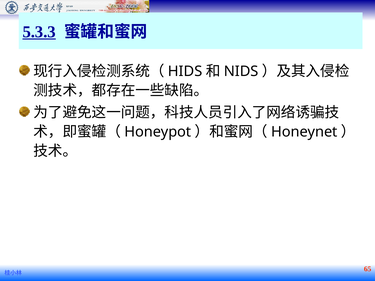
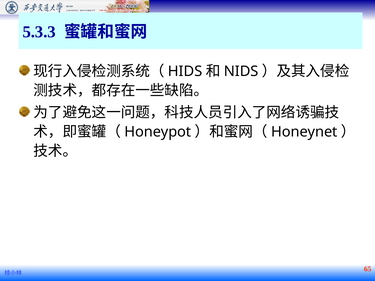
5.3.3 underline: present -> none
